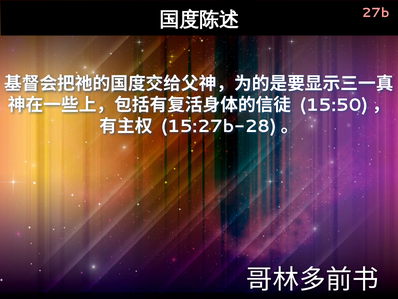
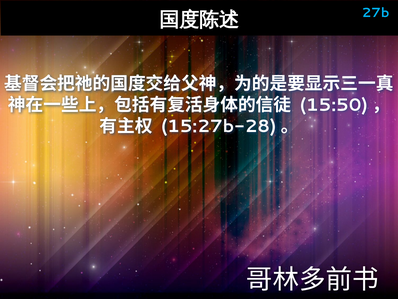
27b colour: pink -> light blue
